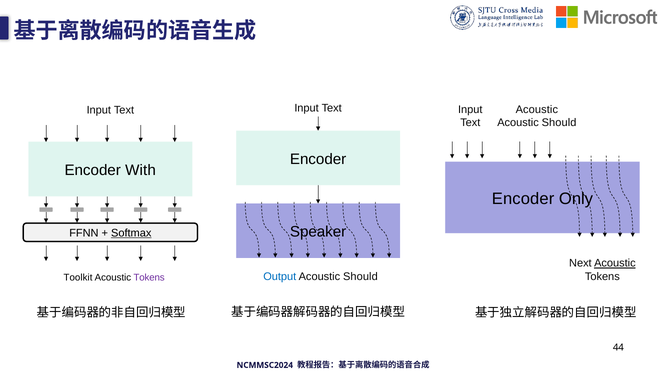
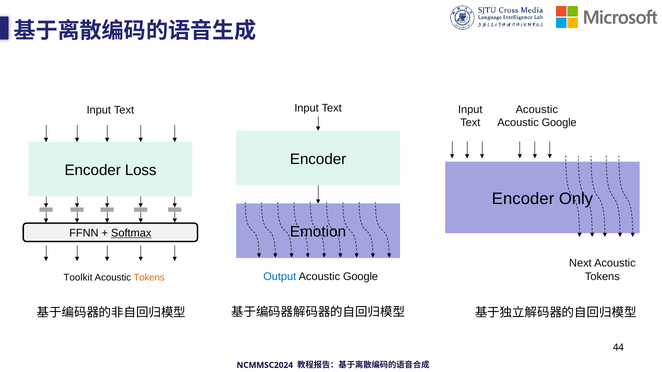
Should at (559, 123): Should -> Google
With: With -> Loss
Speaker: Speaker -> Emotion
Acoustic at (615, 264) underline: present -> none
Should at (360, 277): Should -> Google
Tokens at (149, 278) colour: purple -> orange
